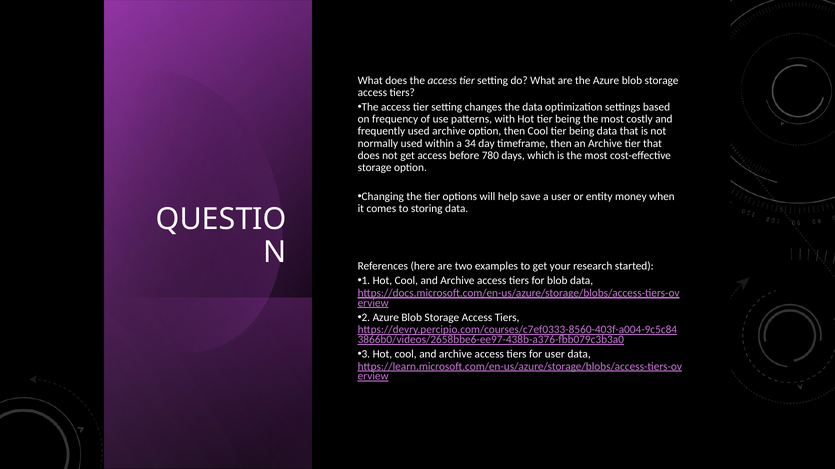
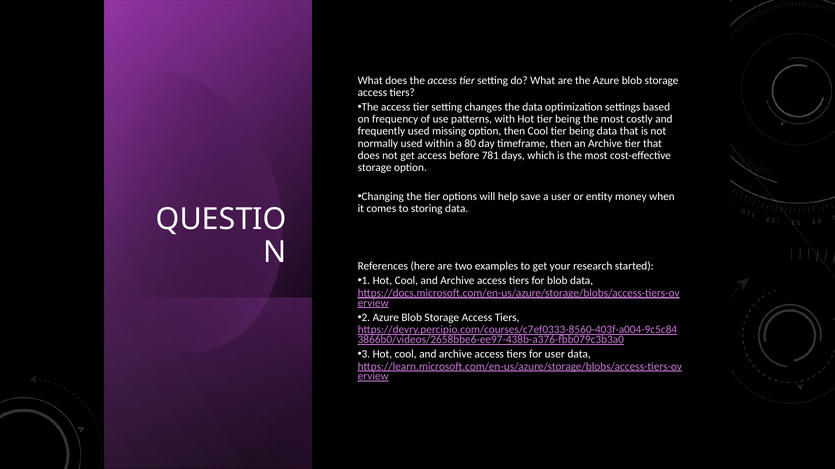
used archive: archive -> missing
34: 34 -> 80
780: 780 -> 781
